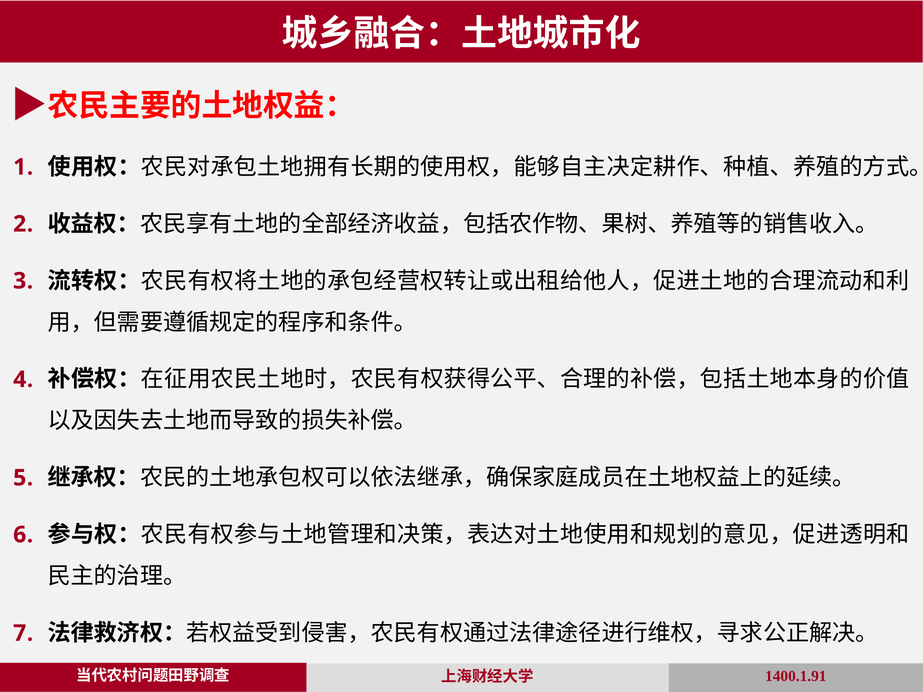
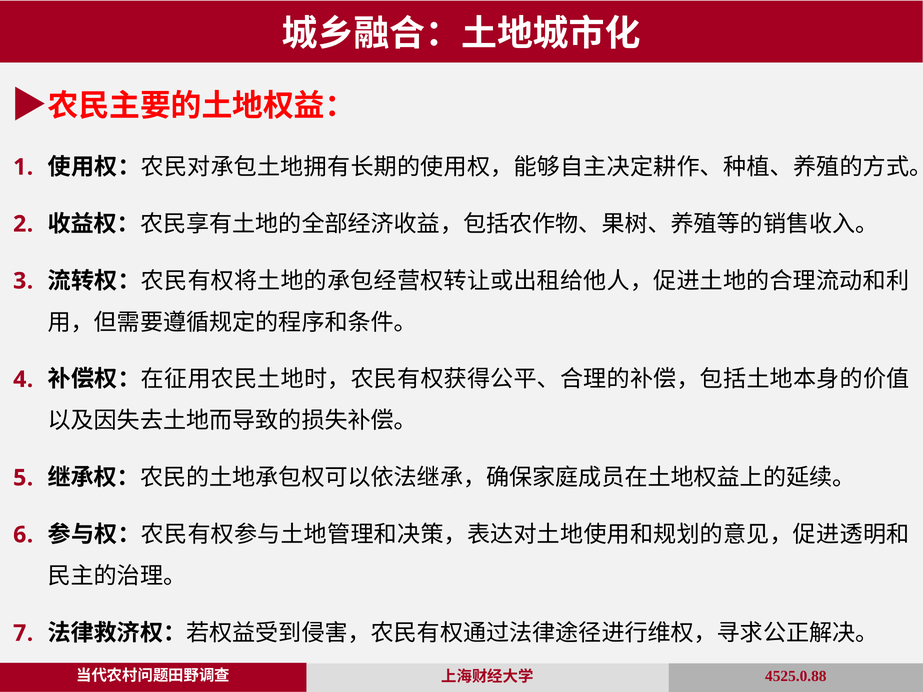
1400.1.91: 1400.1.91 -> 4525.0.88
